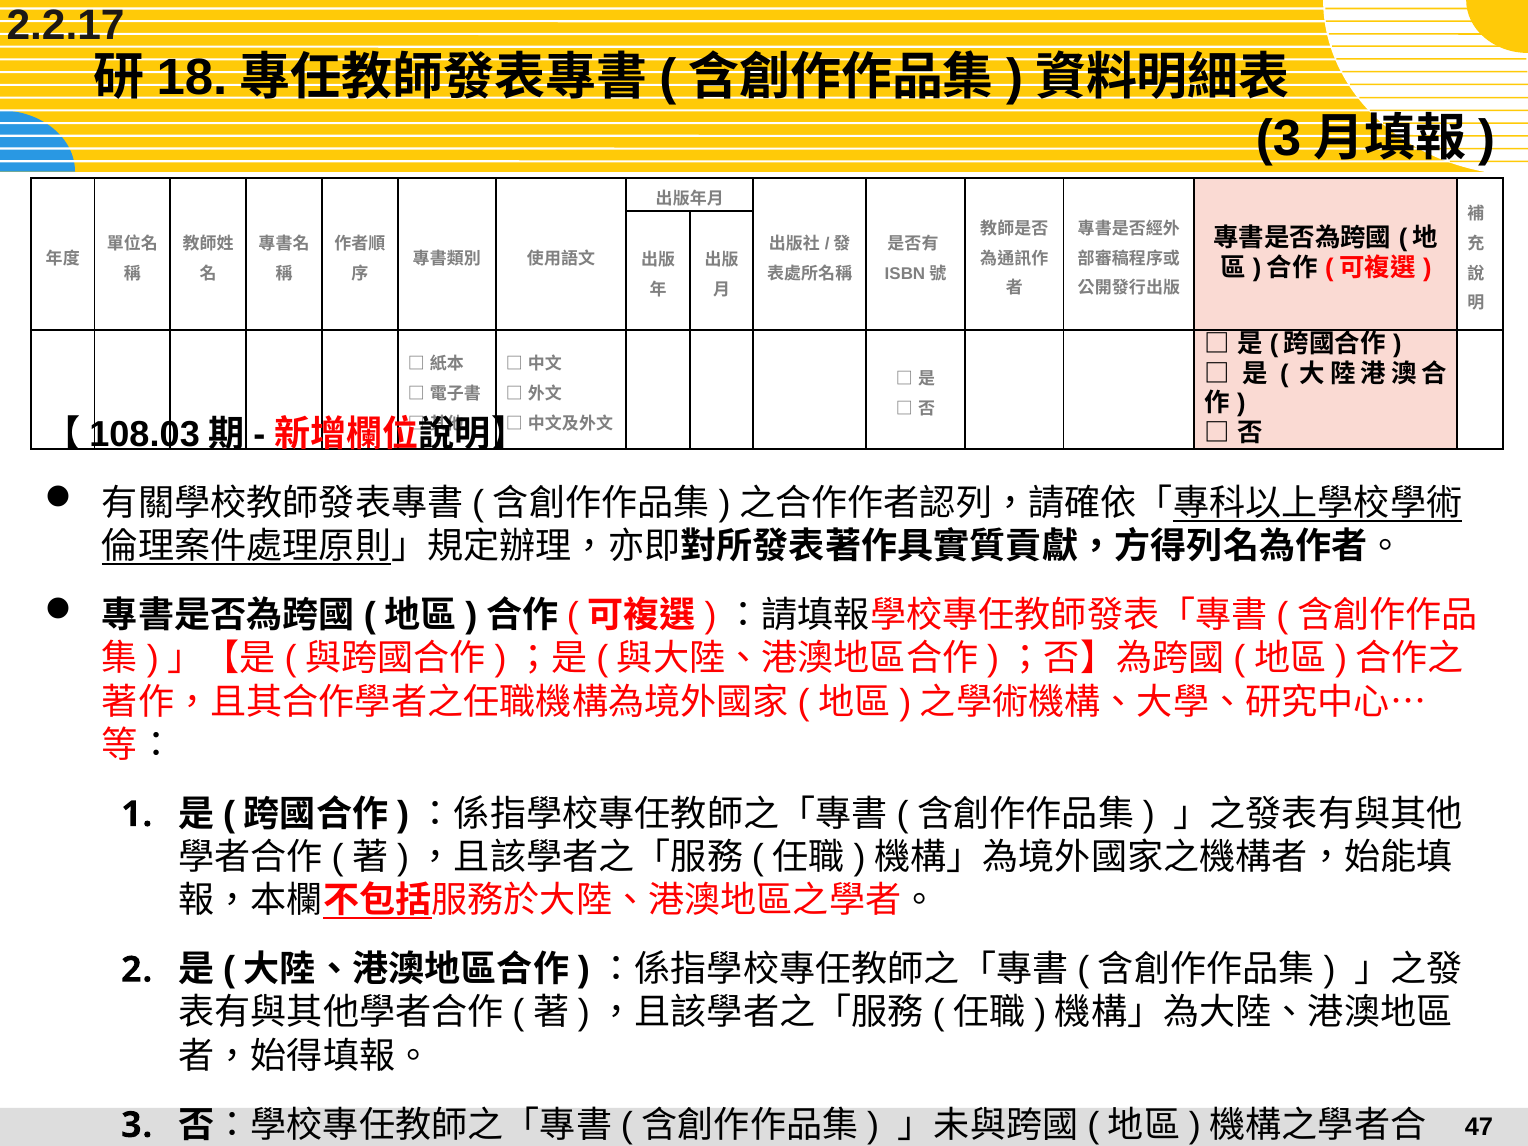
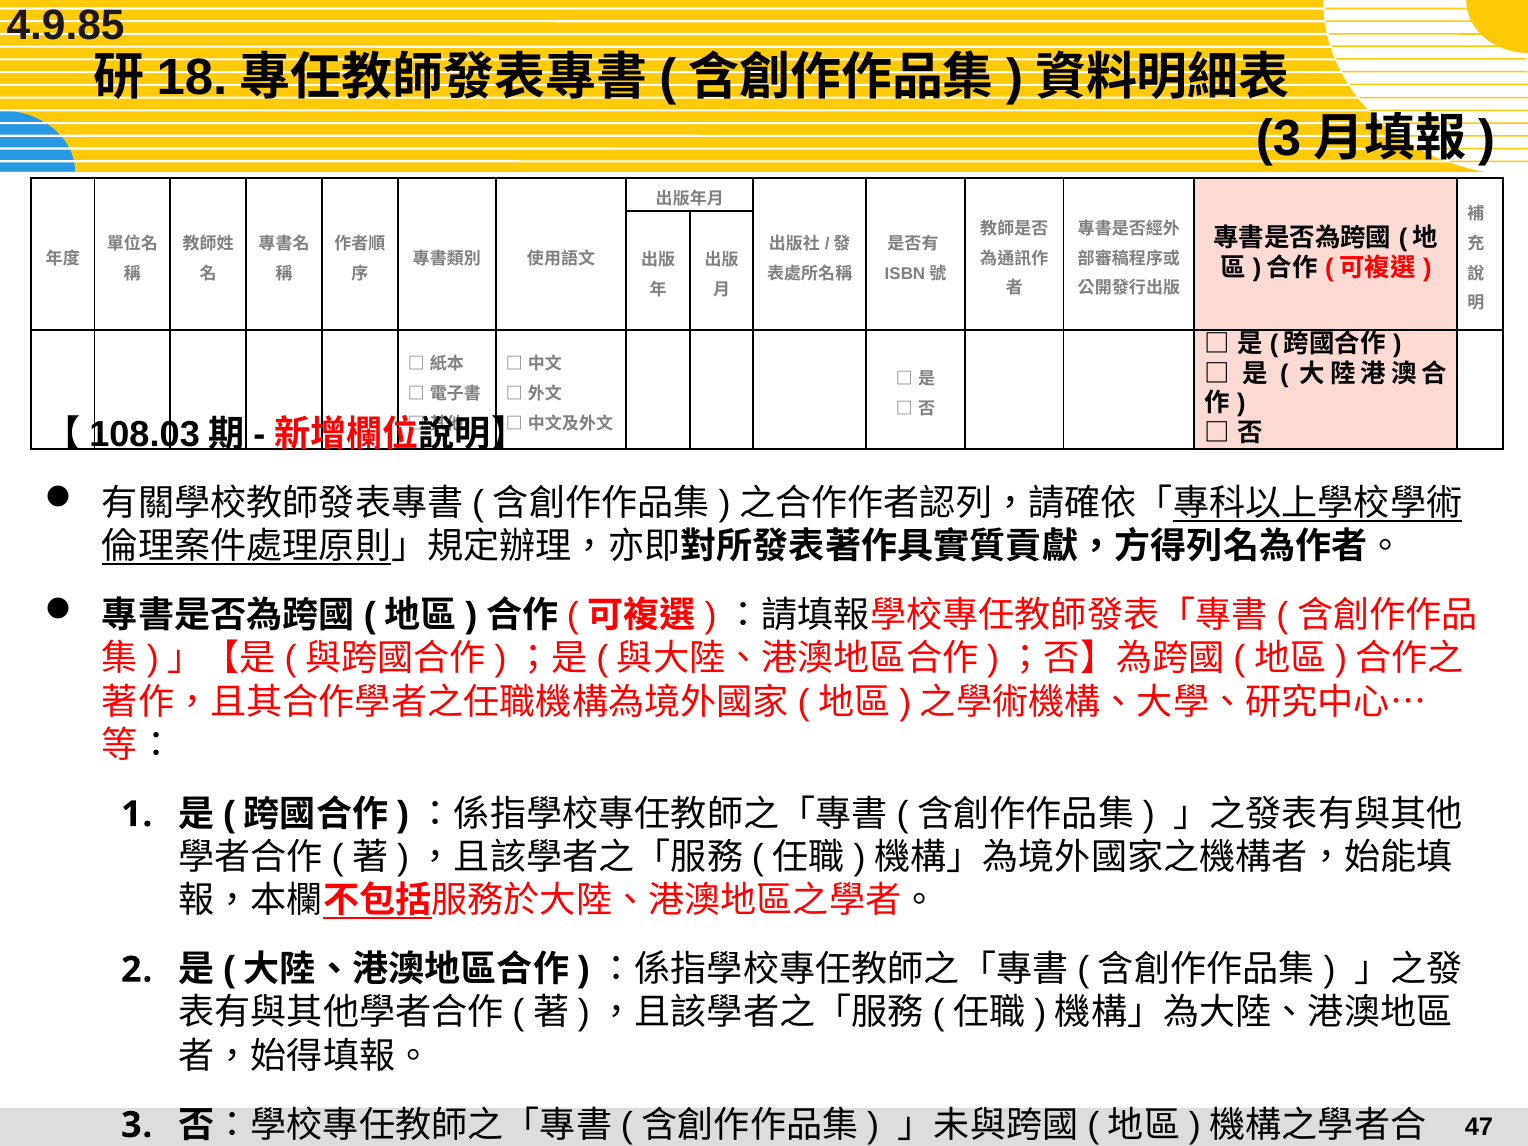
2.2.17: 2.2.17 -> 4.9.85
